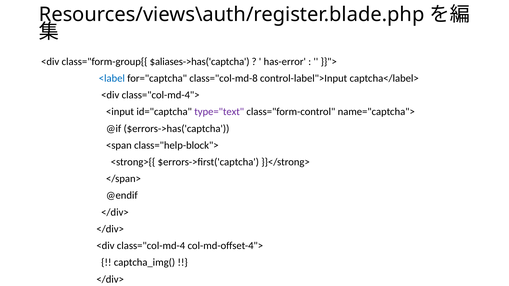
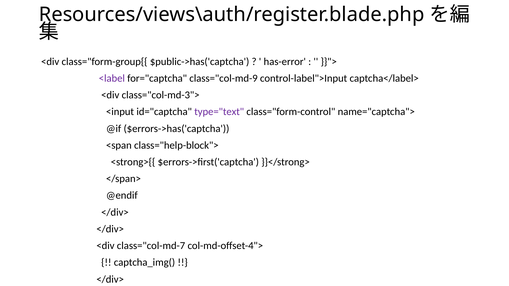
$aliases->has('captcha: $aliases->has('captcha -> $public->has('captcha
<label colour: blue -> purple
class="col-md-8: class="col-md-8 -> class="col-md-9
class="col-md-4">: class="col-md-4"> -> class="col-md-3">
class="col-md-4: class="col-md-4 -> class="col-md-7
